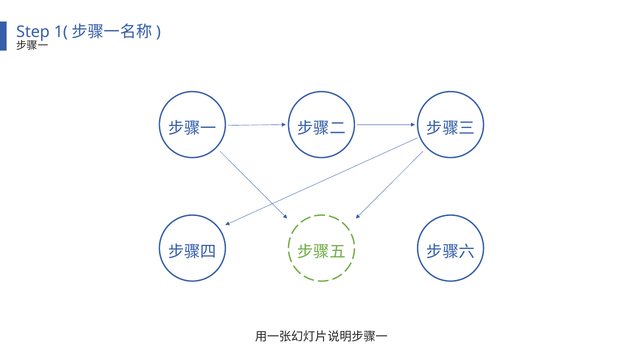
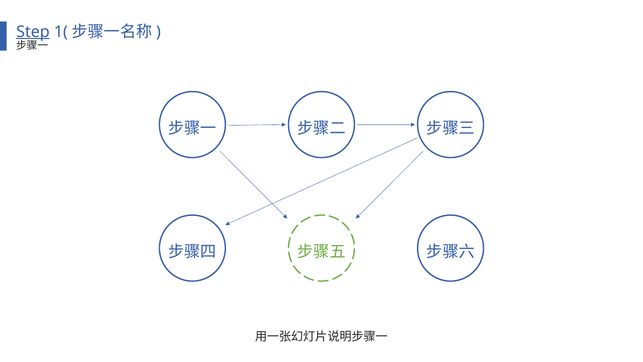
Step underline: none -> present
